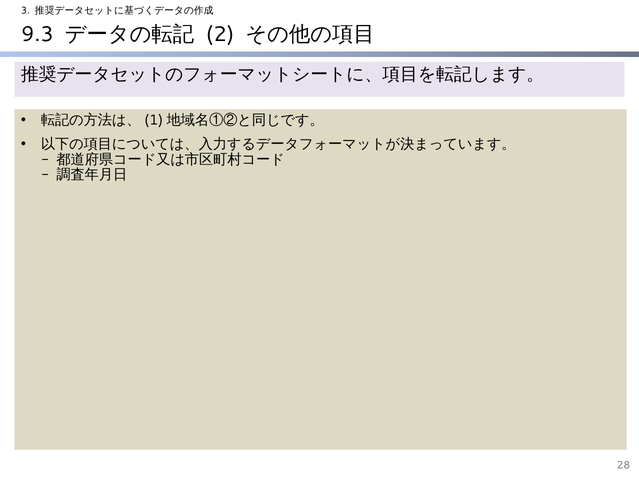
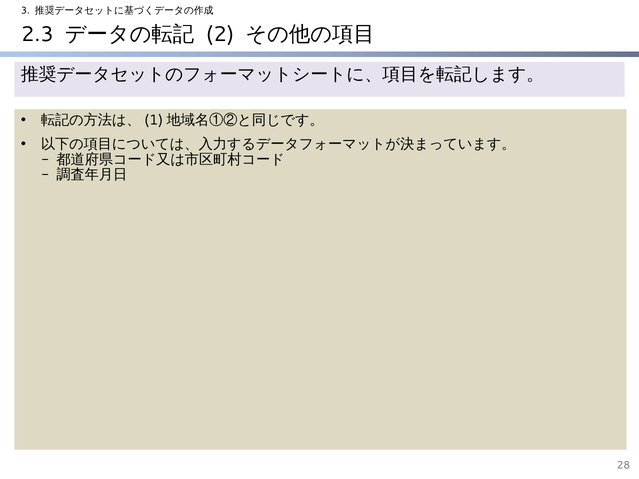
9.3: 9.3 -> 2.3
